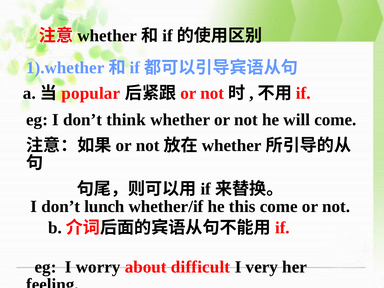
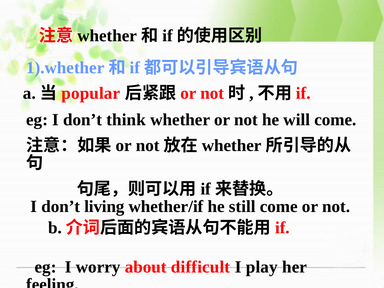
lunch: lunch -> living
this: this -> still
very: very -> play
